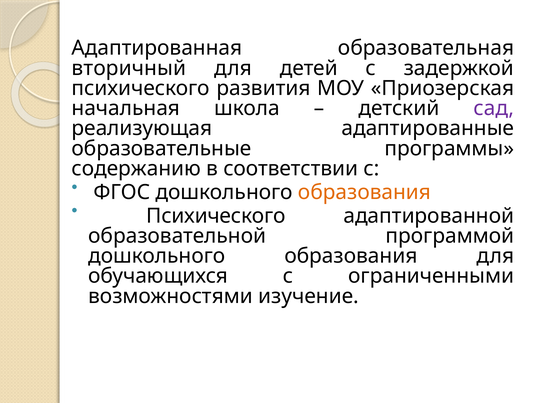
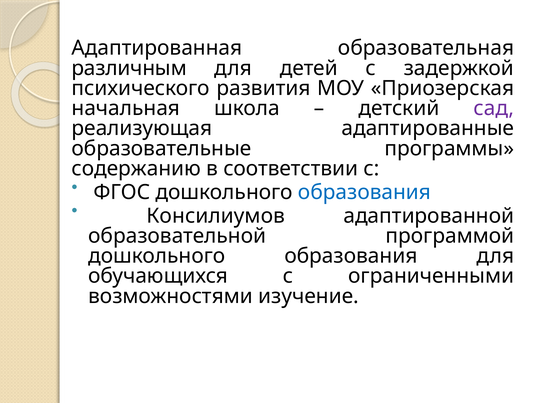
вторичный: вторичный -> различным
образования at (364, 192) colour: orange -> blue
Психического at (216, 216): Психического -> Консилиумов
